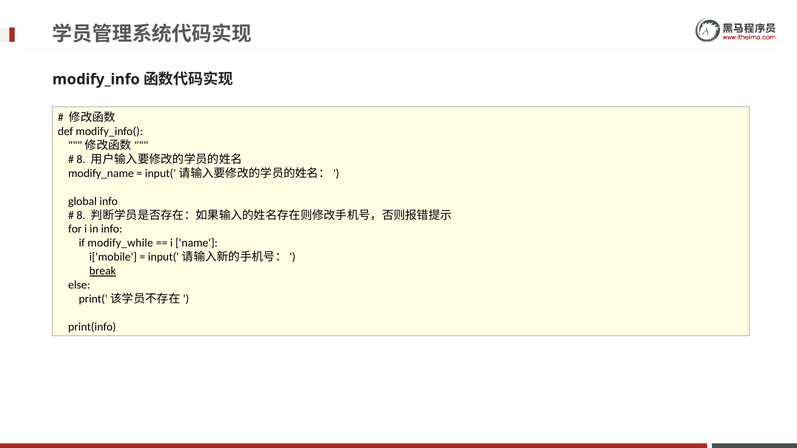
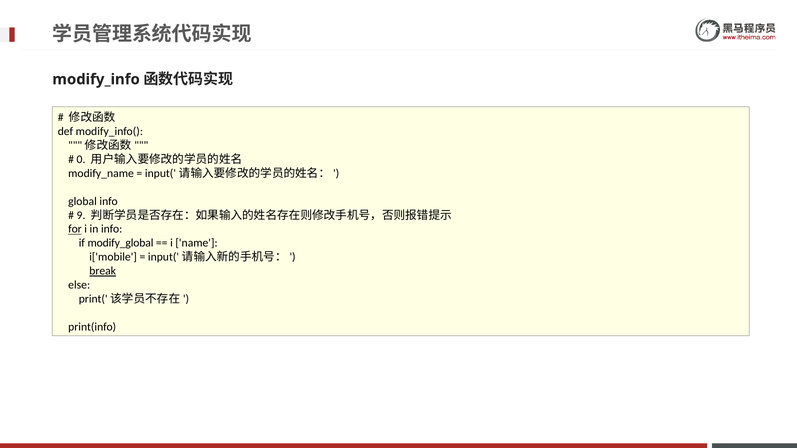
8 at (81, 160): 8 -> 0
8 at (81, 215): 8 -> 9
for underline: none -> present
modify_while: modify_while -> modify_global
